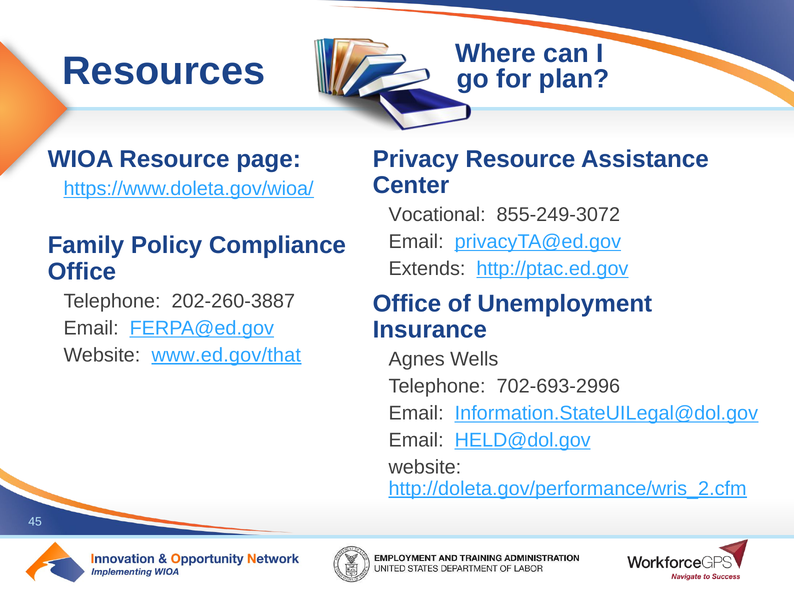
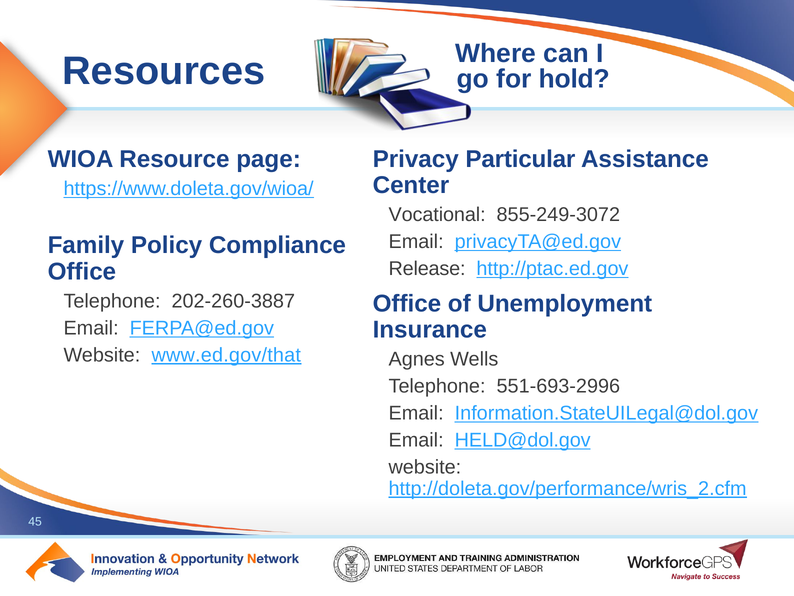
plan: plan -> hold
Privacy Resource: Resource -> Particular
Extends: Extends -> Release
702-693-2996: 702-693-2996 -> 551-693-2996
